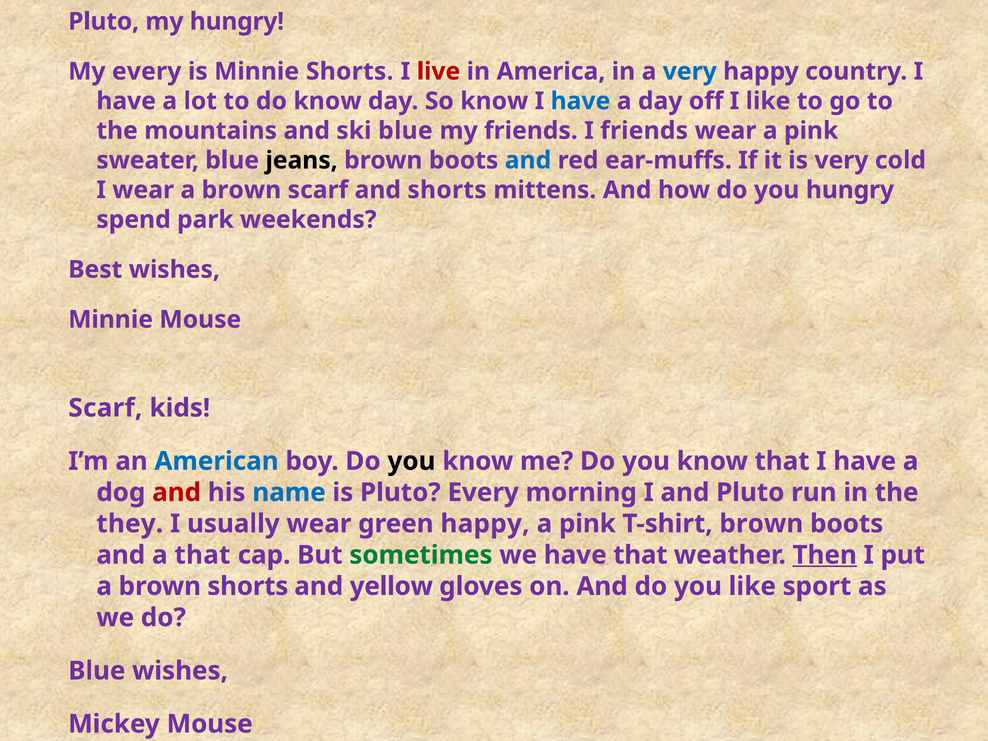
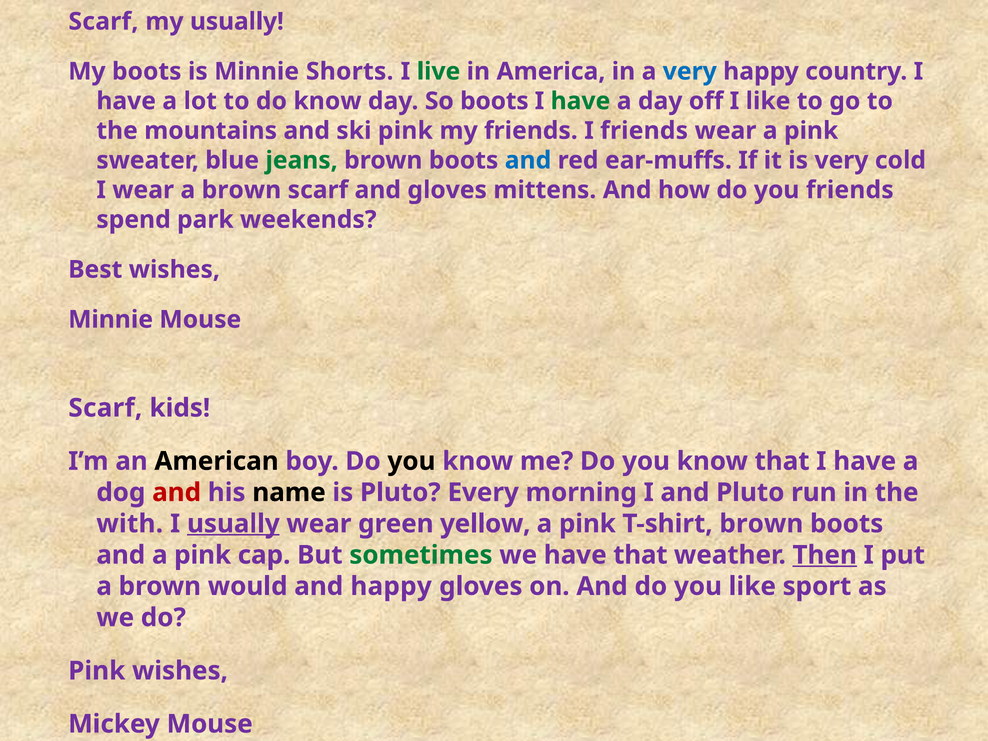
Pluto at (104, 21): Pluto -> Scarf
my hungry: hungry -> usually
My every: every -> boots
live colour: red -> green
So know: know -> boots
have at (580, 101) colour: blue -> green
ski blue: blue -> pink
jeans colour: black -> green
and shorts: shorts -> gloves
you hungry: hungry -> friends
American colour: blue -> black
name colour: blue -> black
they: they -> with
usually at (233, 524) underline: none -> present
green happy: happy -> yellow
and a that: that -> pink
brown shorts: shorts -> would
and yellow: yellow -> happy
Blue at (97, 671): Blue -> Pink
